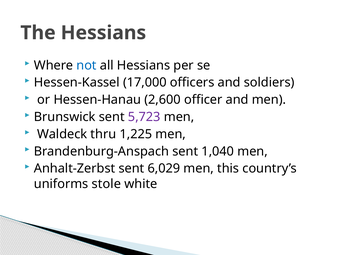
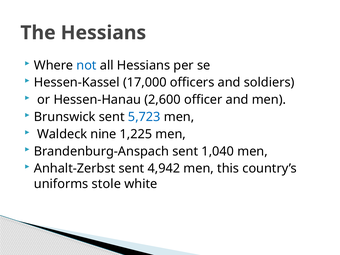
5,723 colour: purple -> blue
thru: thru -> nine
6,029: 6,029 -> 4,942
